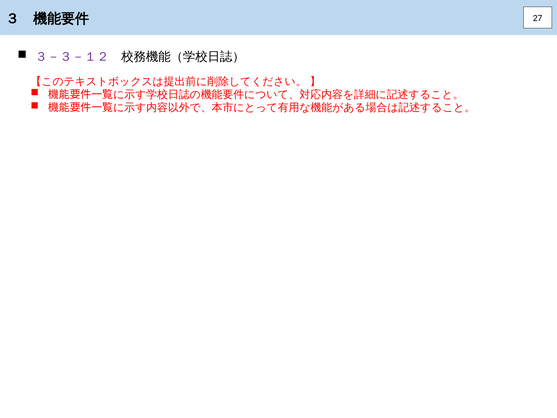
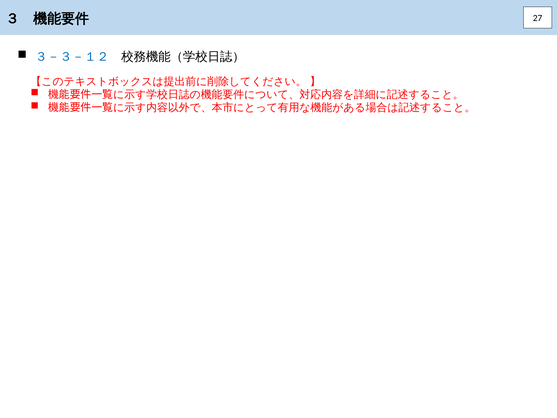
３－３－１２ colour: purple -> blue
